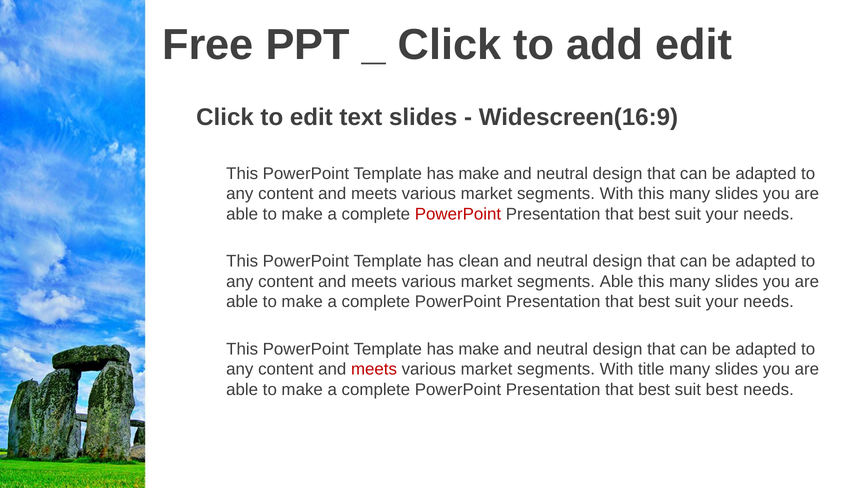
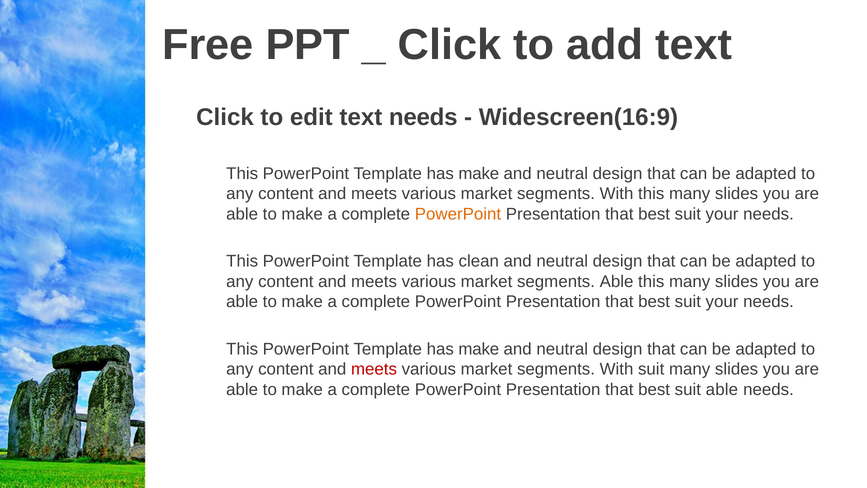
add edit: edit -> text
text slides: slides -> needs
PowerPoint at (458, 214) colour: red -> orange
With title: title -> suit
suit best: best -> able
